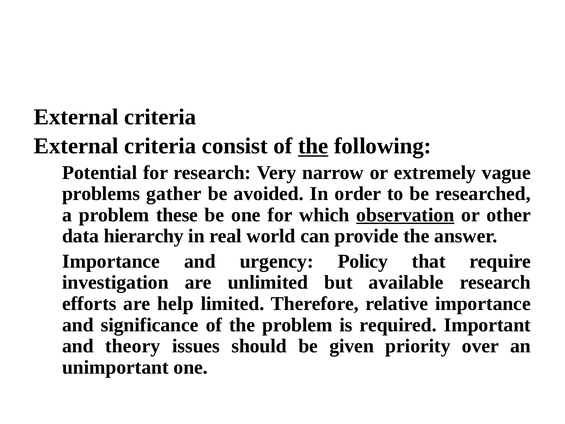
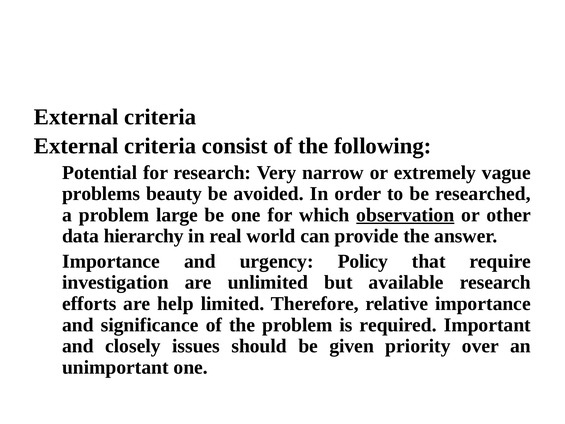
the at (313, 146) underline: present -> none
gather: gather -> beauty
these: these -> large
theory: theory -> closely
